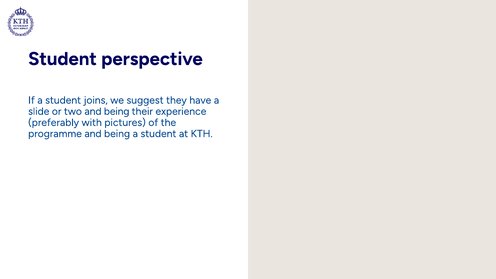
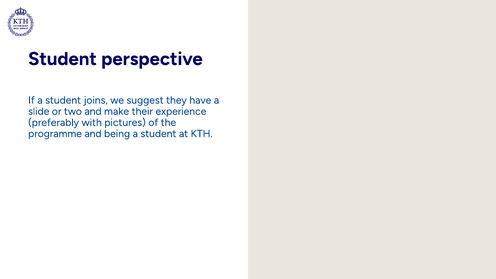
two and being: being -> make
